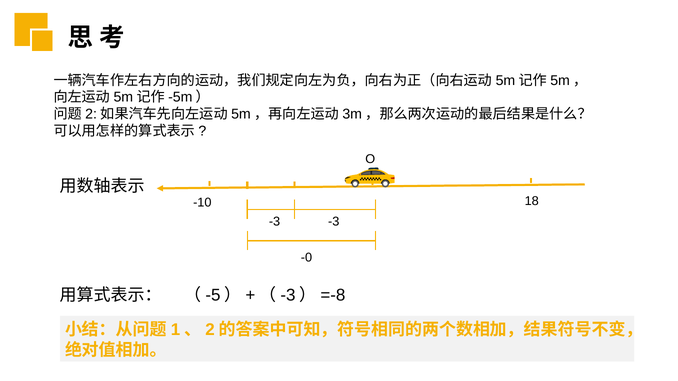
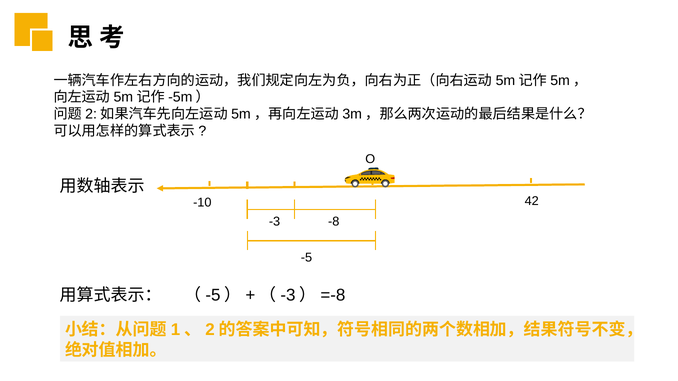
18: 18 -> 42
-3 at (334, 222): -3 -> -8
-0: -0 -> -5
